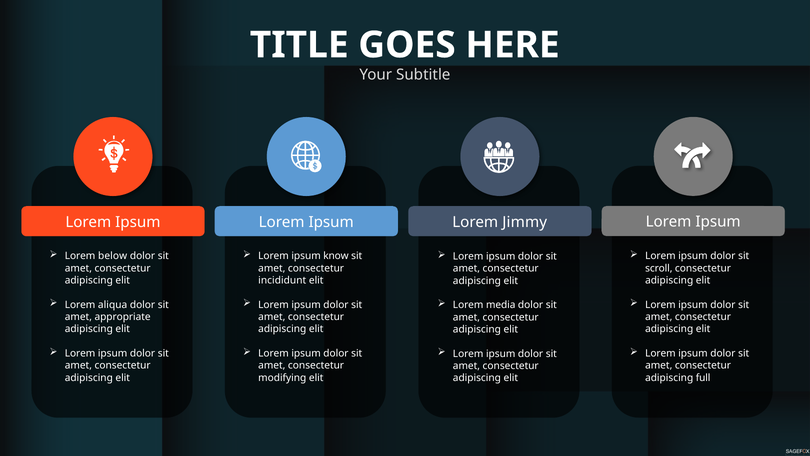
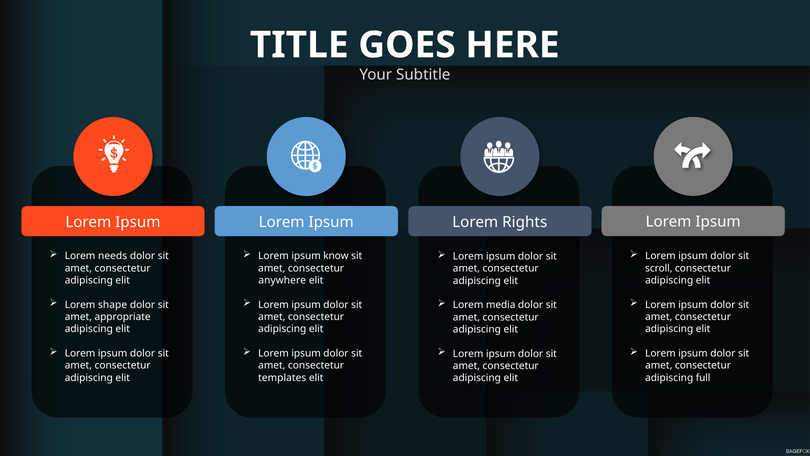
Jimmy: Jimmy -> Rights
below: below -> needs
incididunt: incididunt -> anywhere
aliqua: aliqua -> shape
modifying: modifying -> templates
